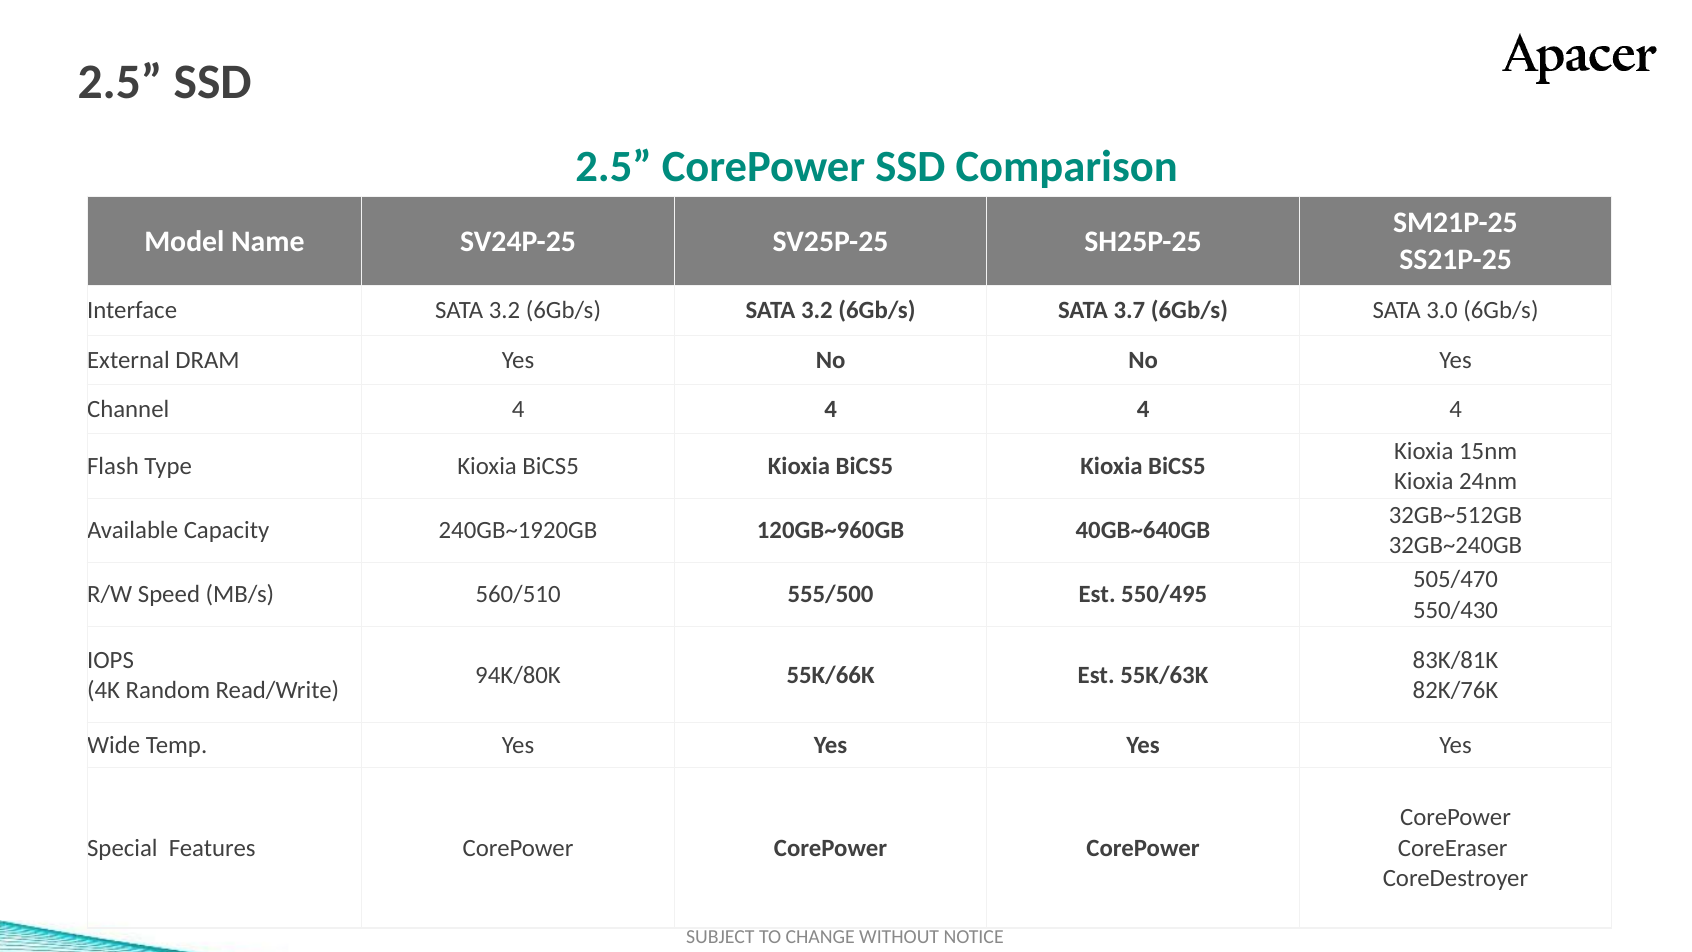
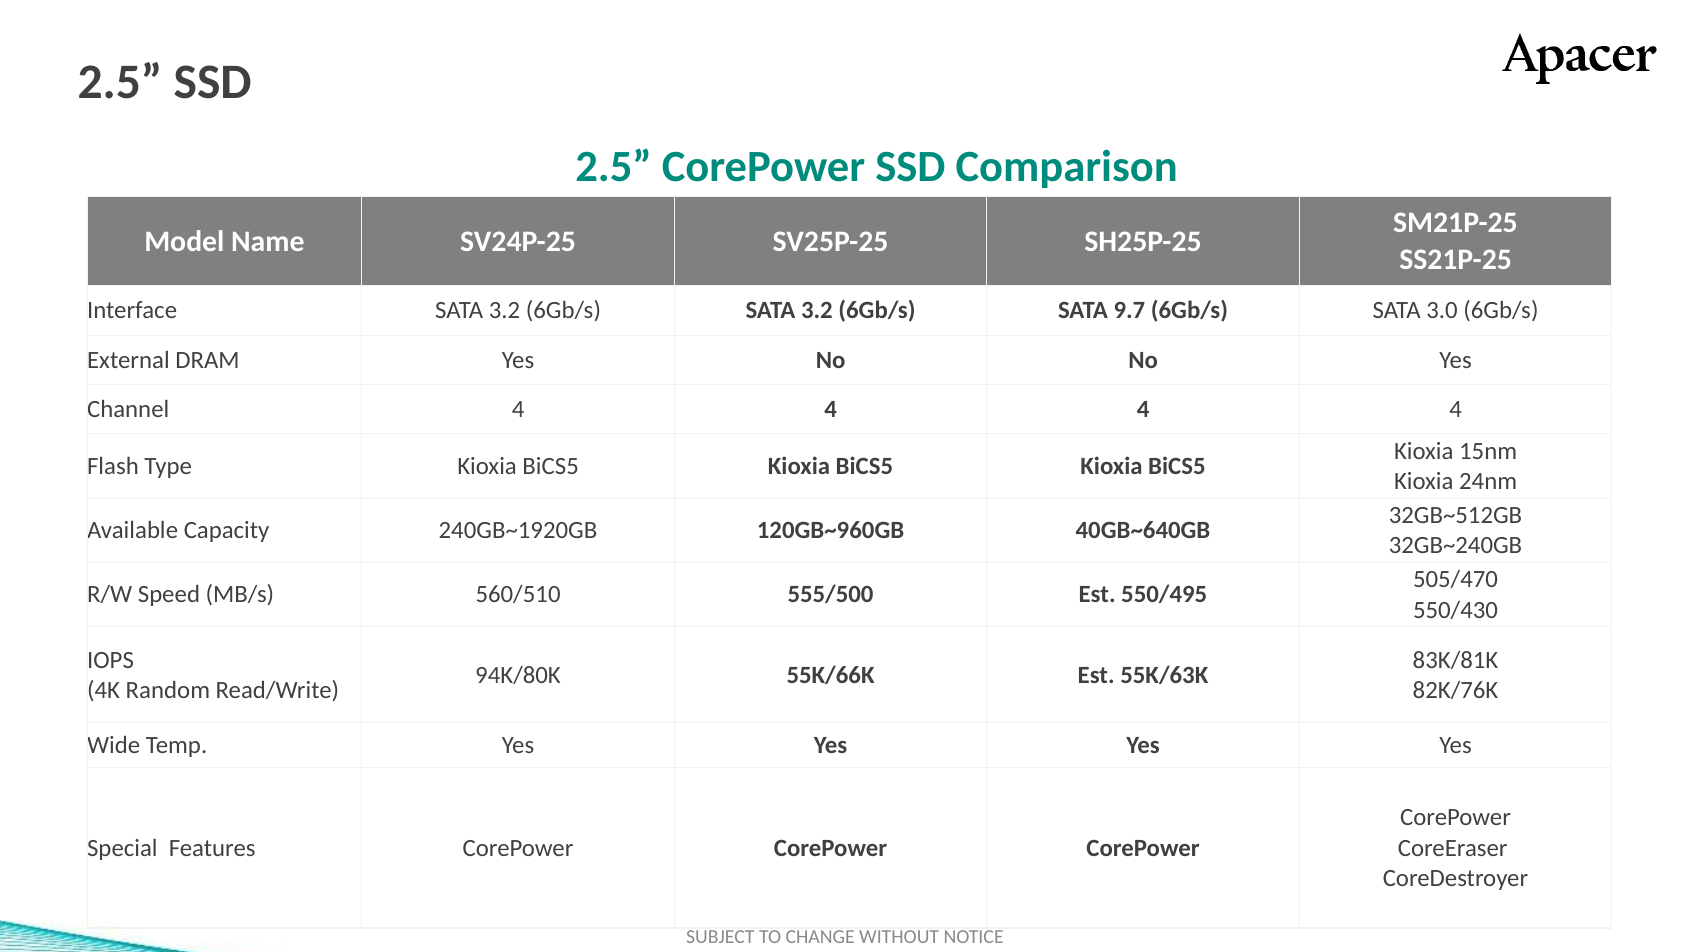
3.7: 3.7 -> 9.7
